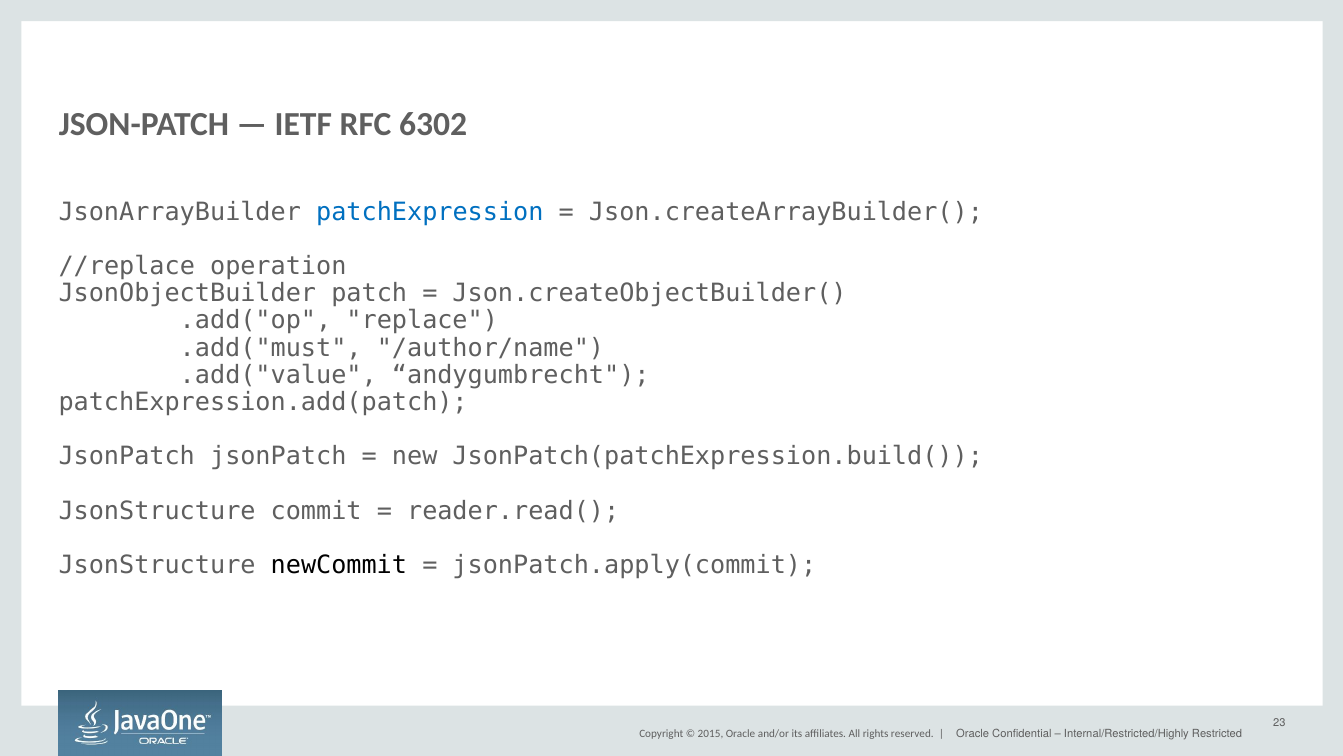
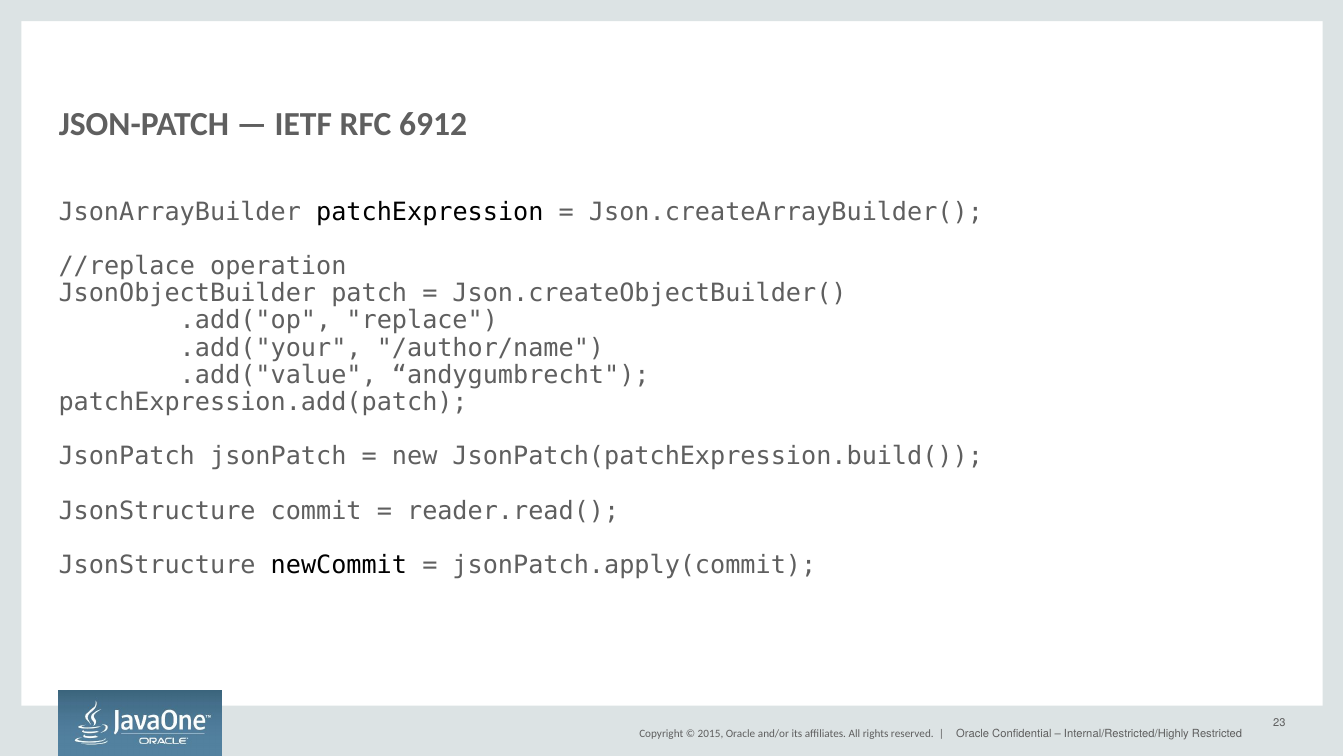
6302: 6302 -> 6912
patchExpression colour: blue -> black
.add("must: .add("must -> .add("your
